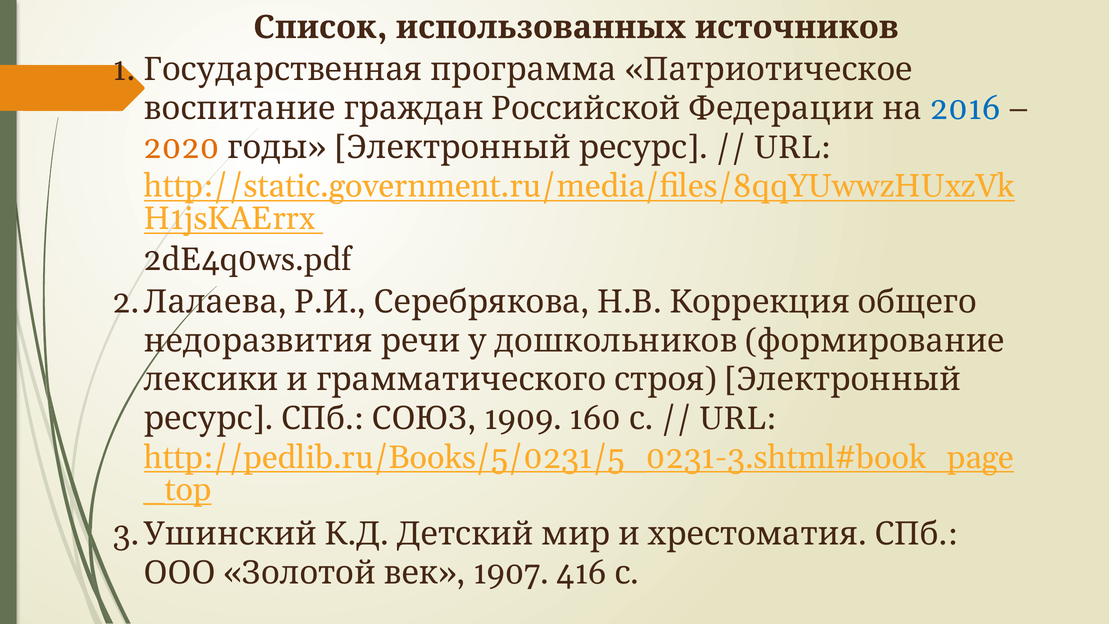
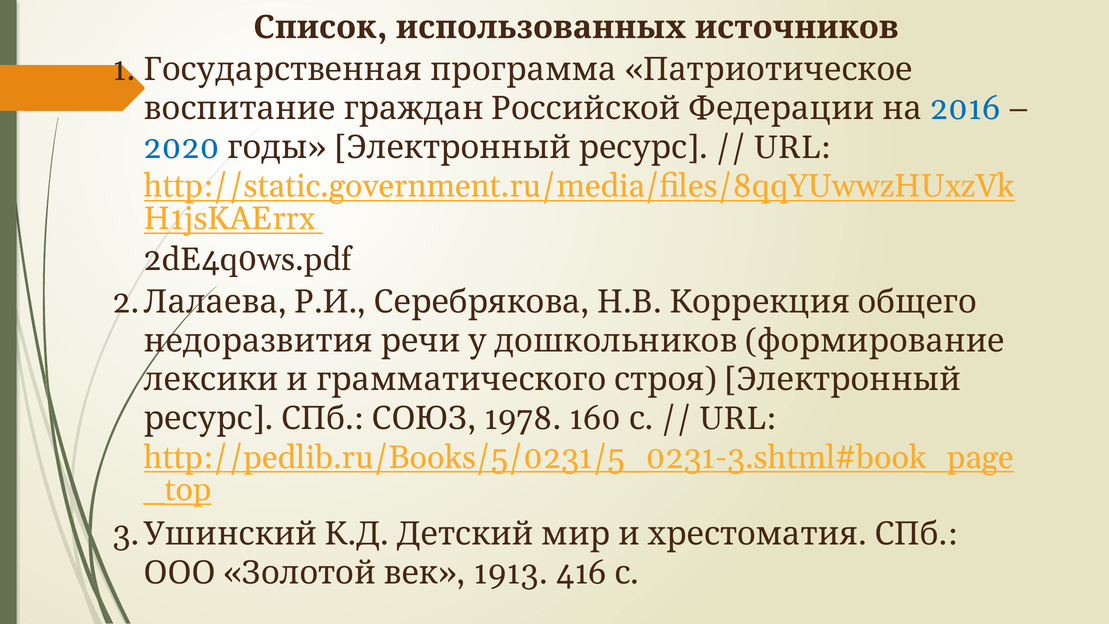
2020 colour: orange -> blue
1909: 1909 -> 1978
1907: 1907 -> 1913
